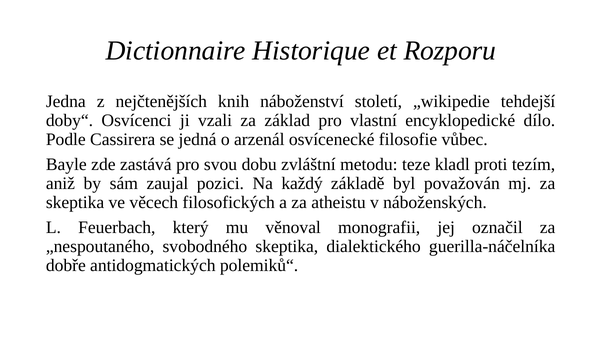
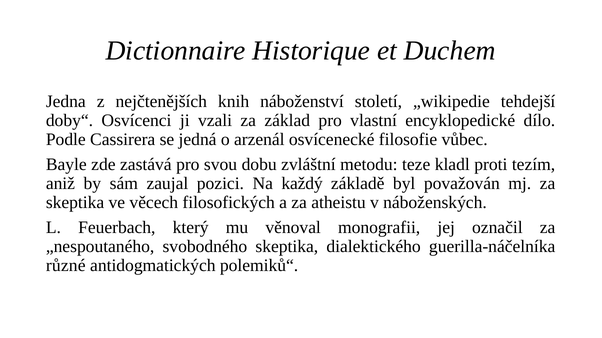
Rozporu: Rozporu -> Duchem
dobře: dobře -> různé
